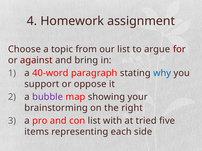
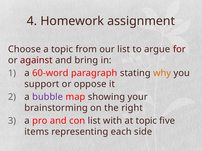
40-word: 40-word -> 60-word
why colour: blue -> orange
at tried: tried -> topic
